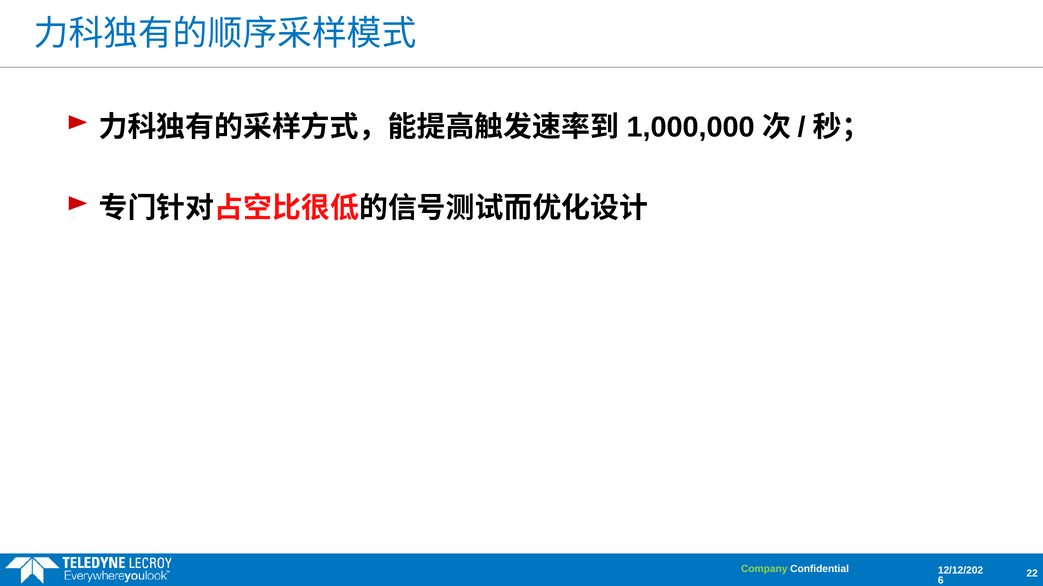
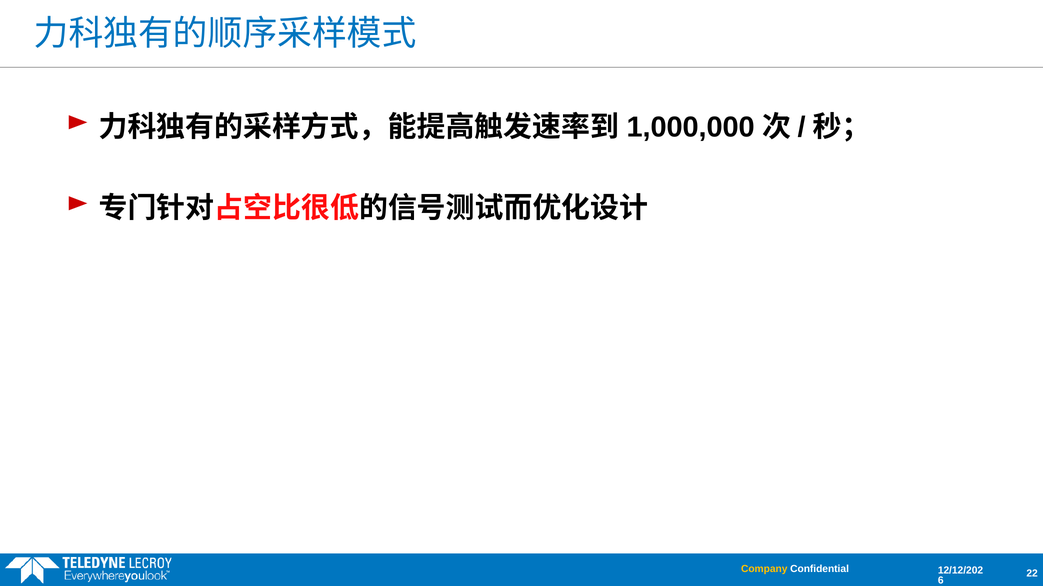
Company colour: light green -> yellow
